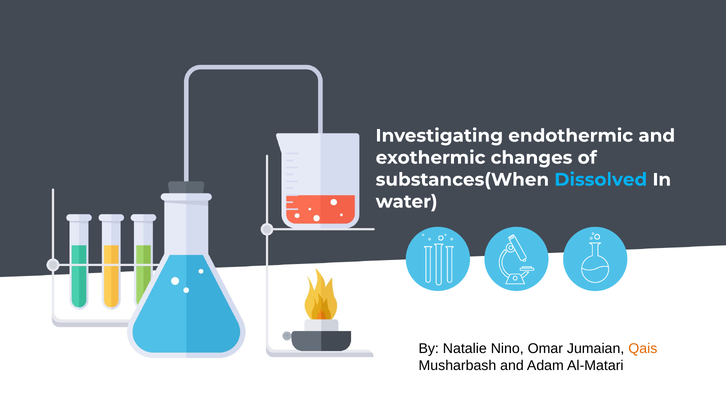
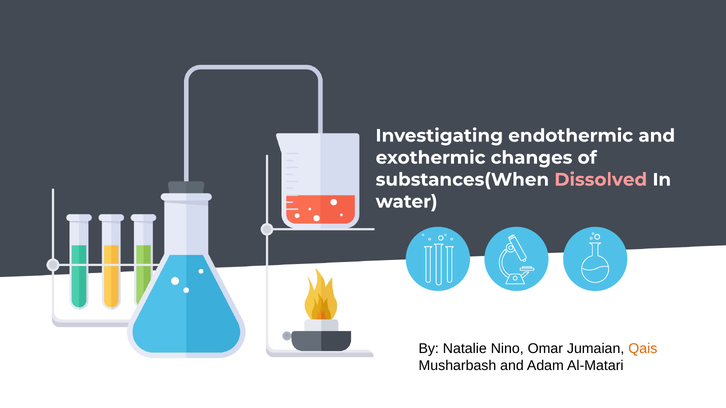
Dissolved colour: light blue -> pink
